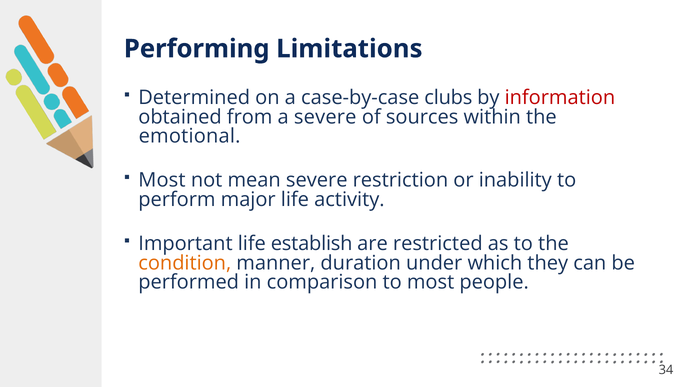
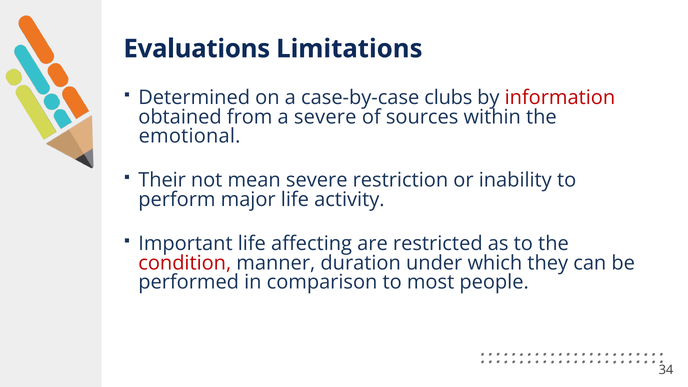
Performing: Performing -> Evaluations
Most at (162, 180): Most -> Their
establish: establish -> affecting
condition colour: orange -> red
